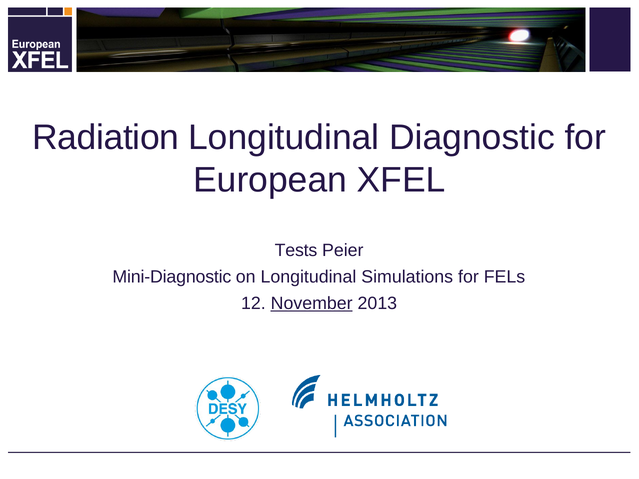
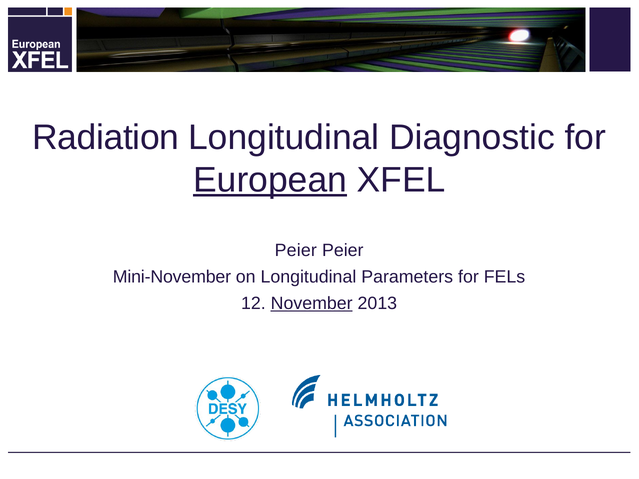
European underline: none -> present
Tests at (296, 250): Tests -> Peier
Mini-Diagnostic: Mini-Diagnostic -> Mini-November
Simulations: Simulations -> Parameters
